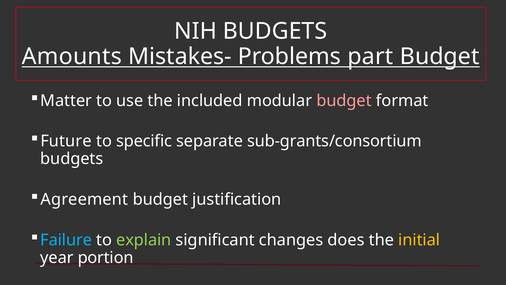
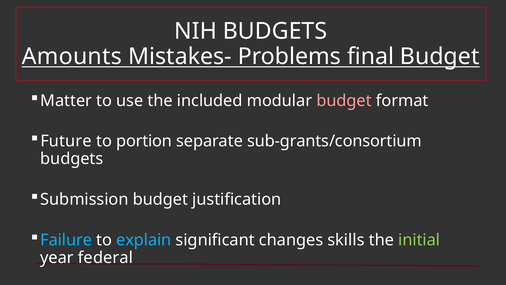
part: part -> final
specific: specific -> portion
Agreement: Agreement -> Submission
explain colour: light green -> light blue
does: does -> skills
initial colour: yellow -> light green
portion: portion -> federal
